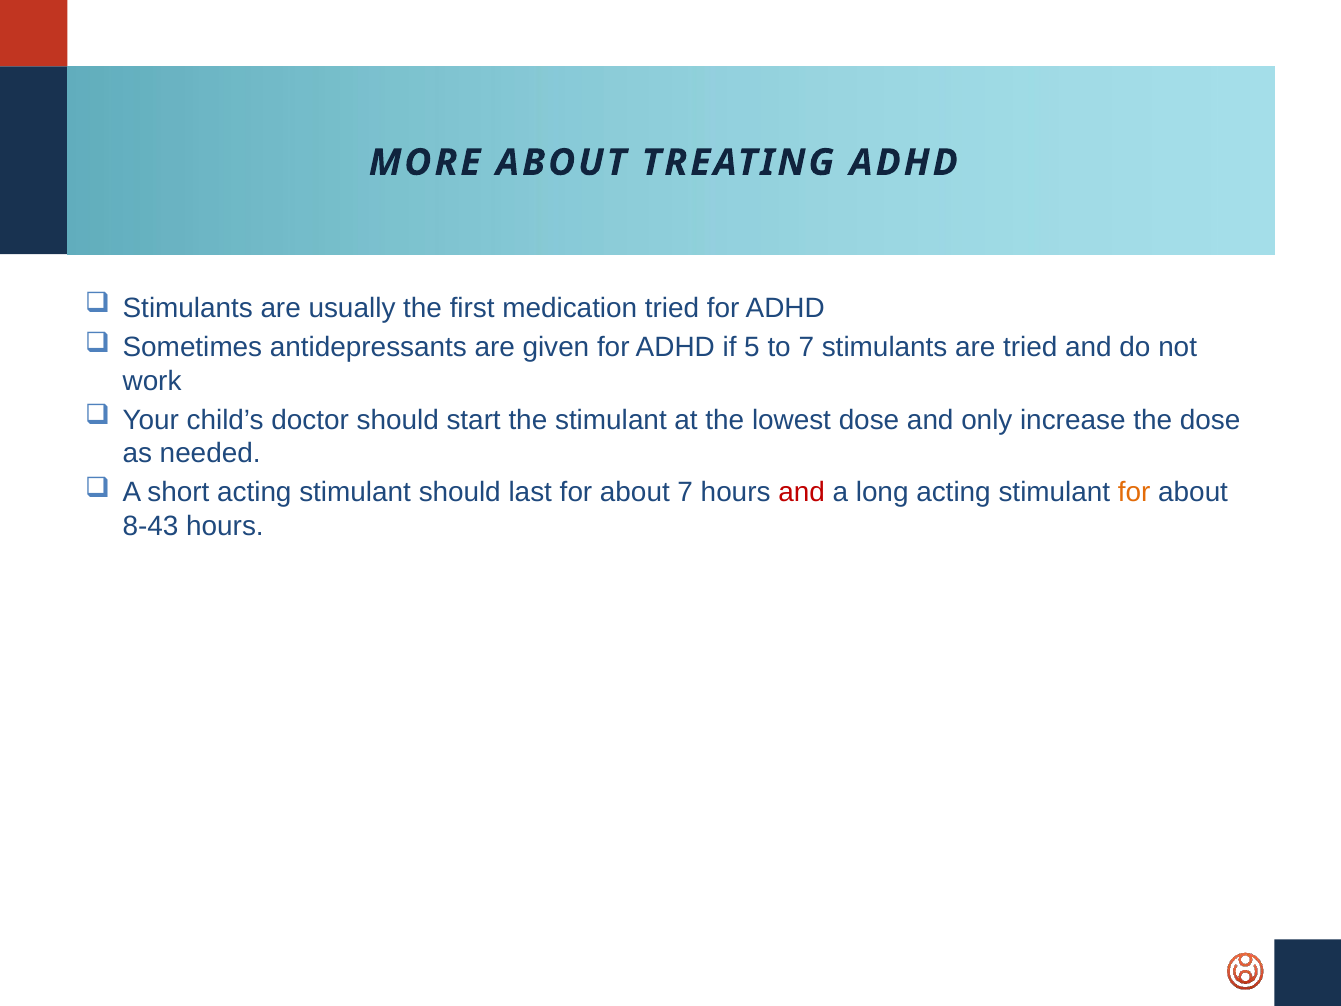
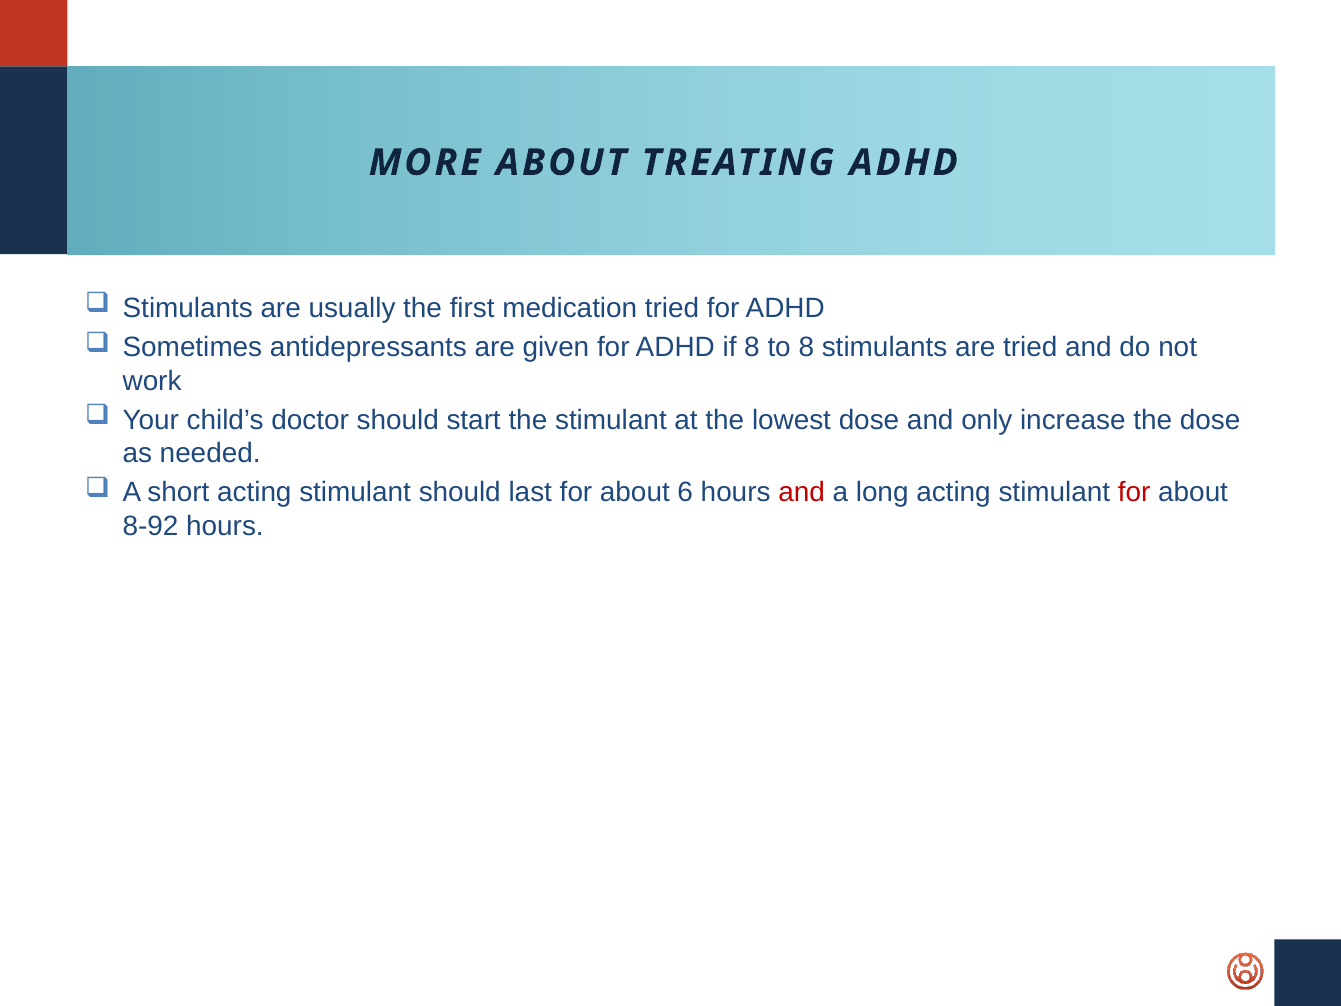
if 5: 5 -> 8
to 7: 7 -> 8
about 7: 7 -> 6
for at (1134, 493) colour: orange -> red
8-43: 8-43 -> 8-92
